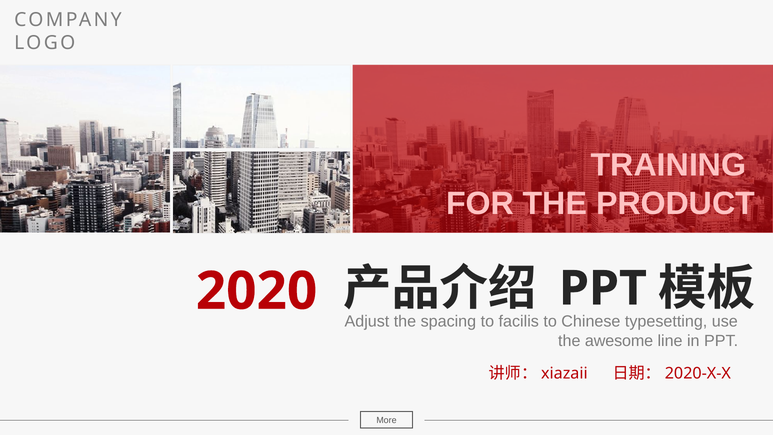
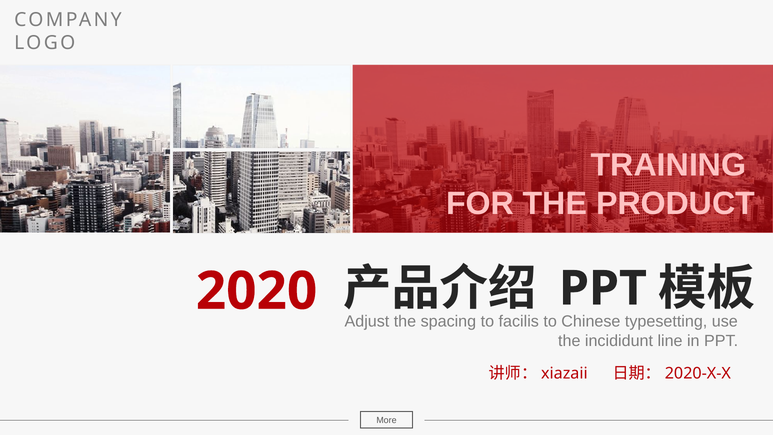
awesome: awesome -> incididunt
